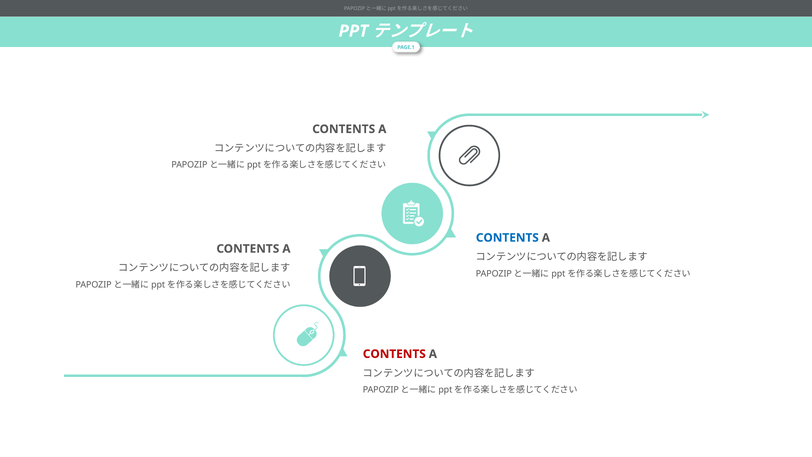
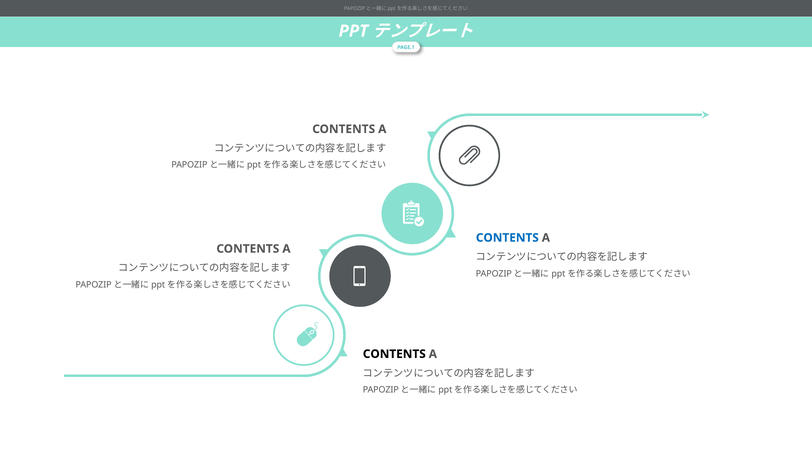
CONTENTS at (394, 354) colour: red -> black
